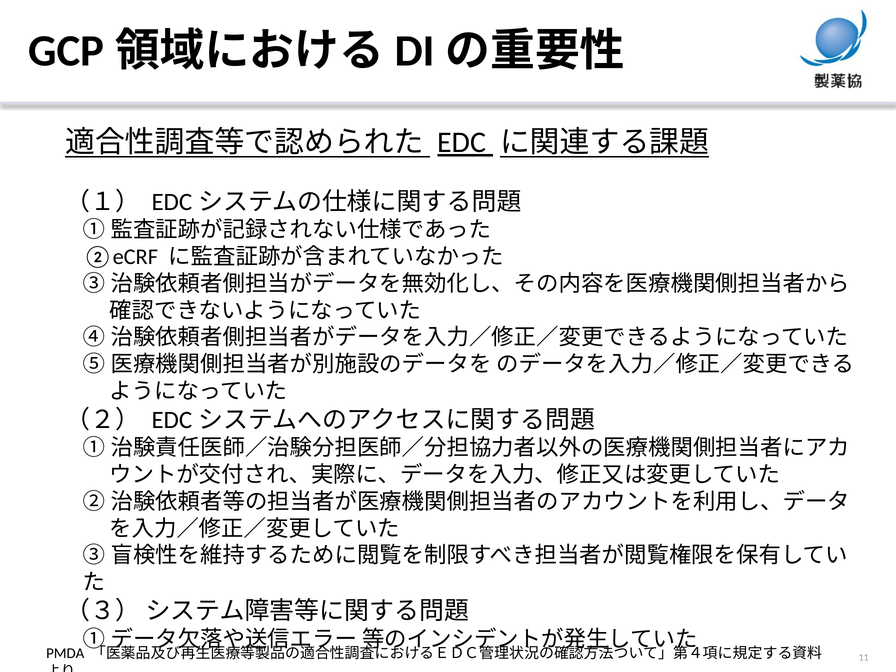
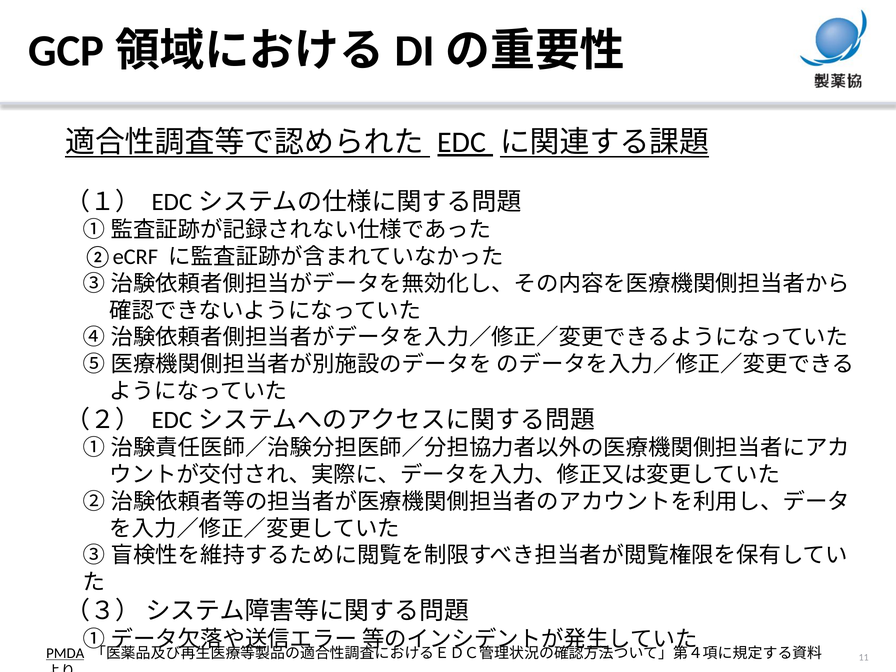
PMDA underline: none -> present
